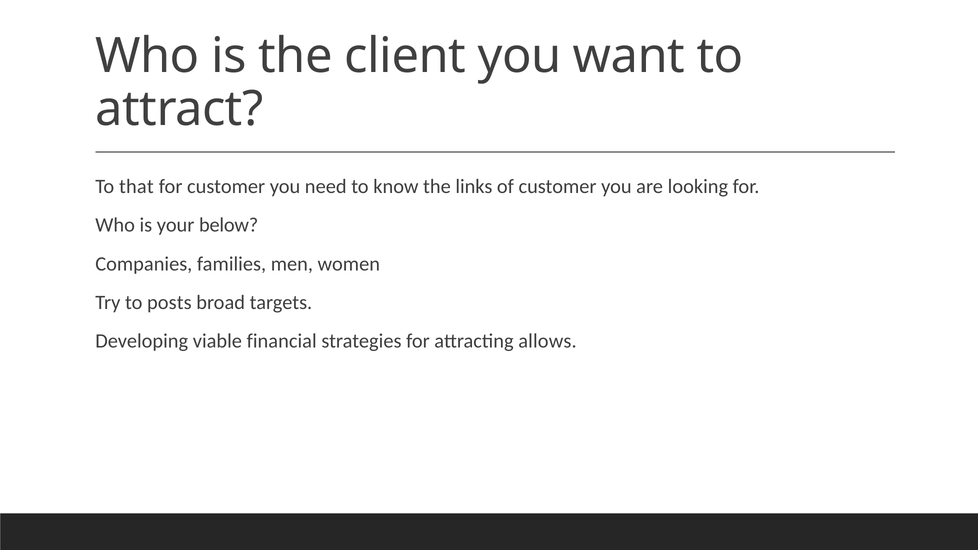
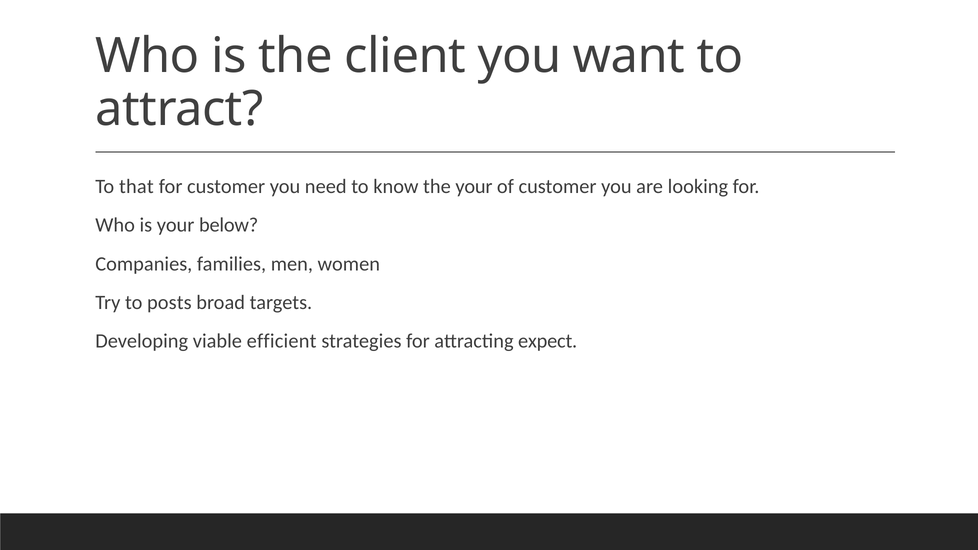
the links: links -> your
financial: financial -> efficient
allows: allows -> expect
